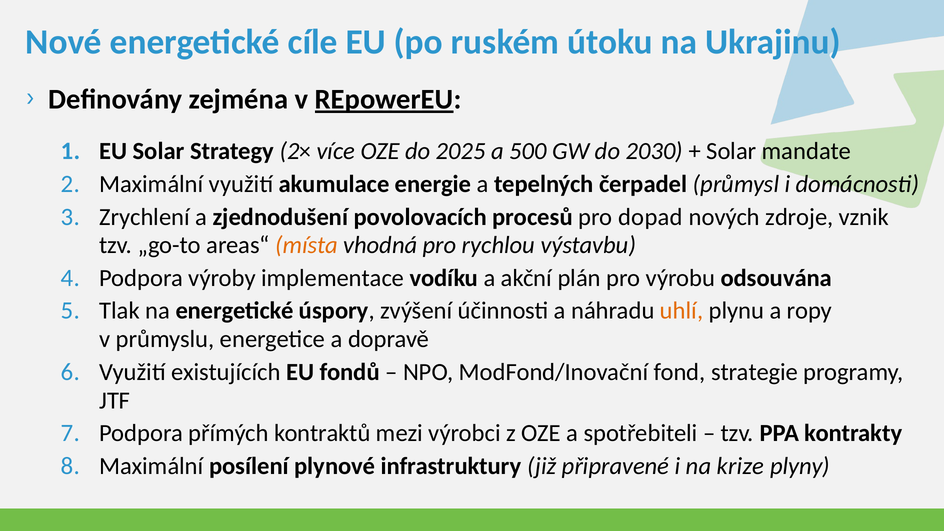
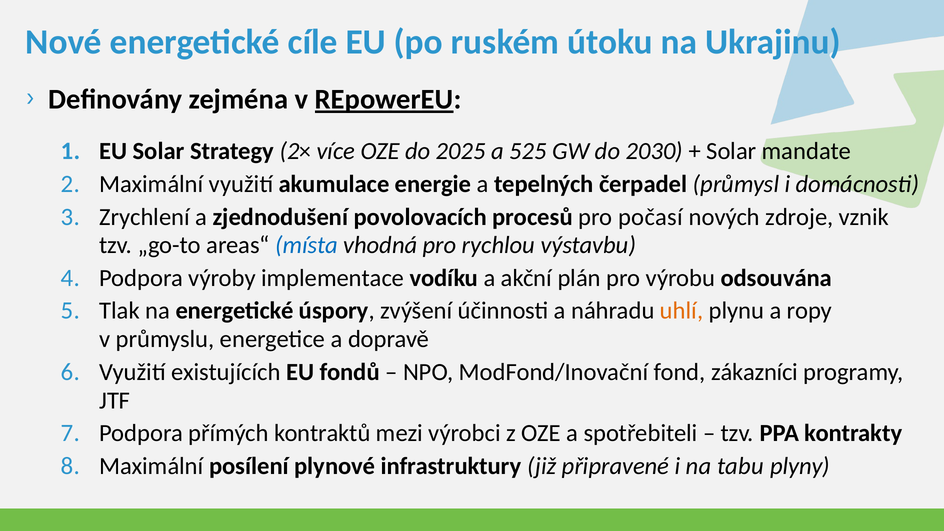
500: 500 -> 525
dopad: dopad -> počasí
místa colour: orange -> blue
strategie: strategie -> zákazníci
krize: krize -> tabu
